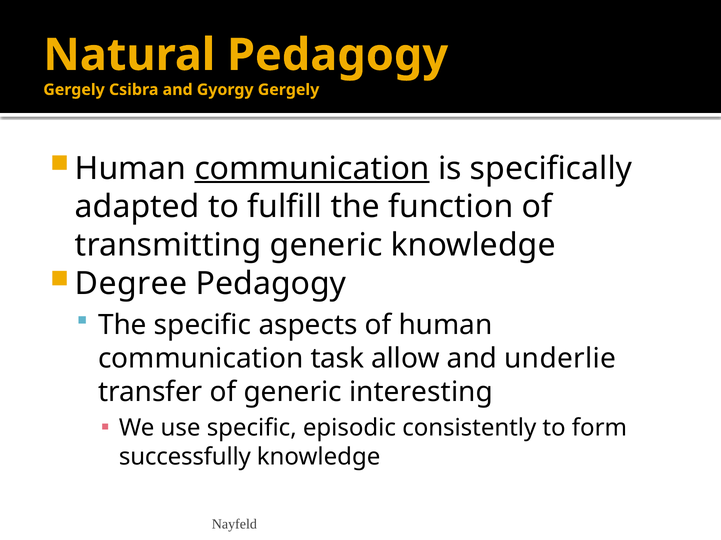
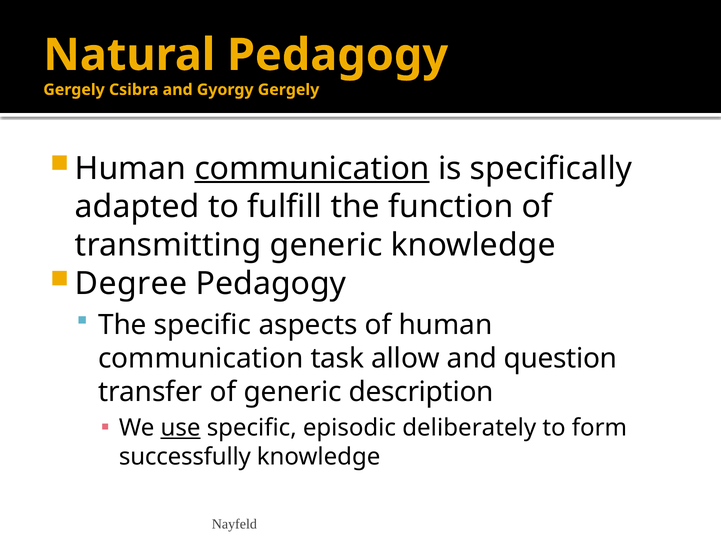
underlie: underlie -> question
interesting: interesting -> description
use underline: none -> present
consistently: consistently -> deliberately
